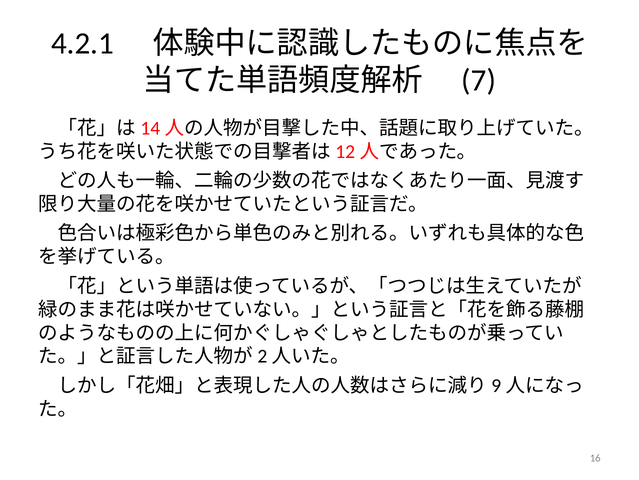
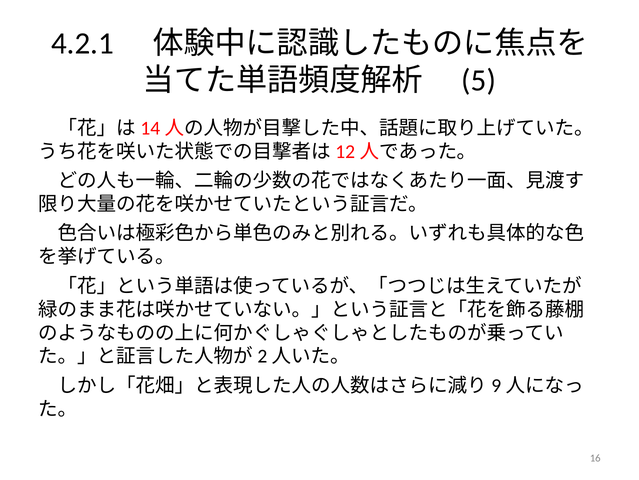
7: 7 -> 5
